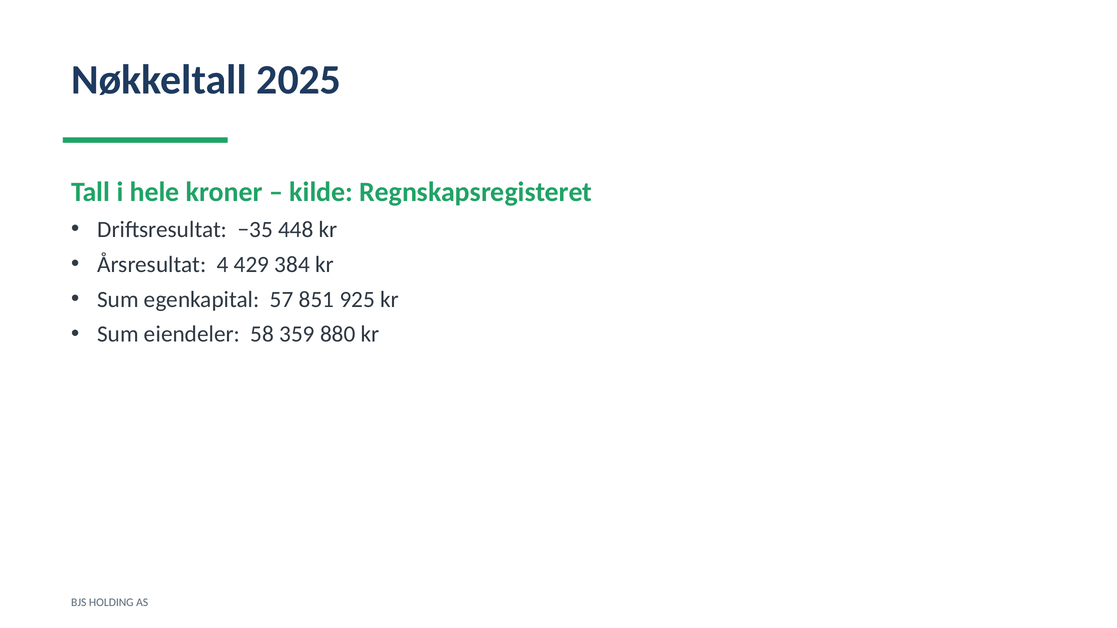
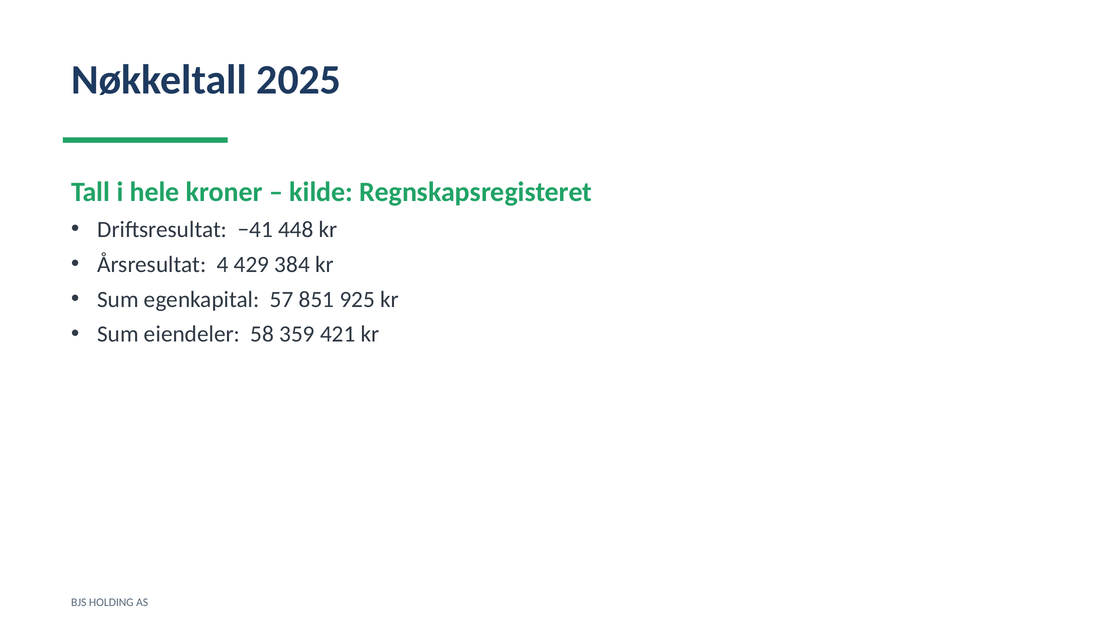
−35: −35 -> −41
880: 880 -> 421
